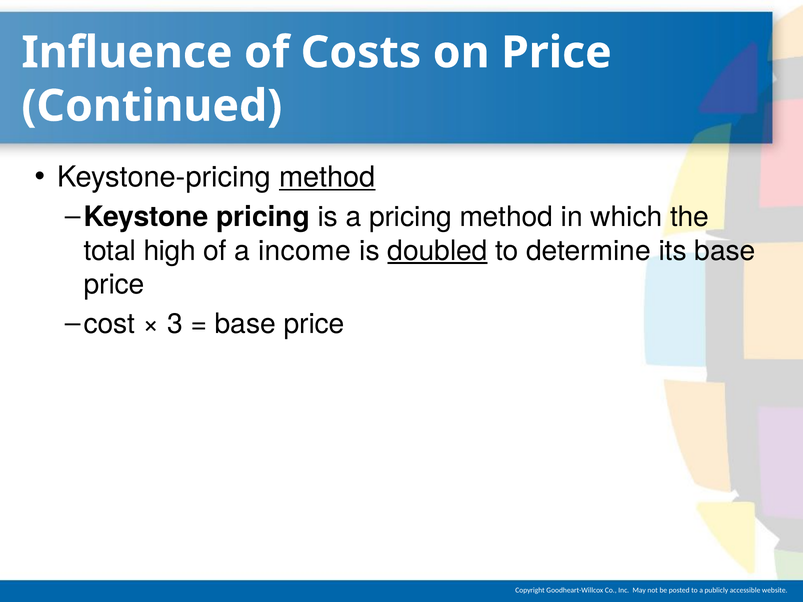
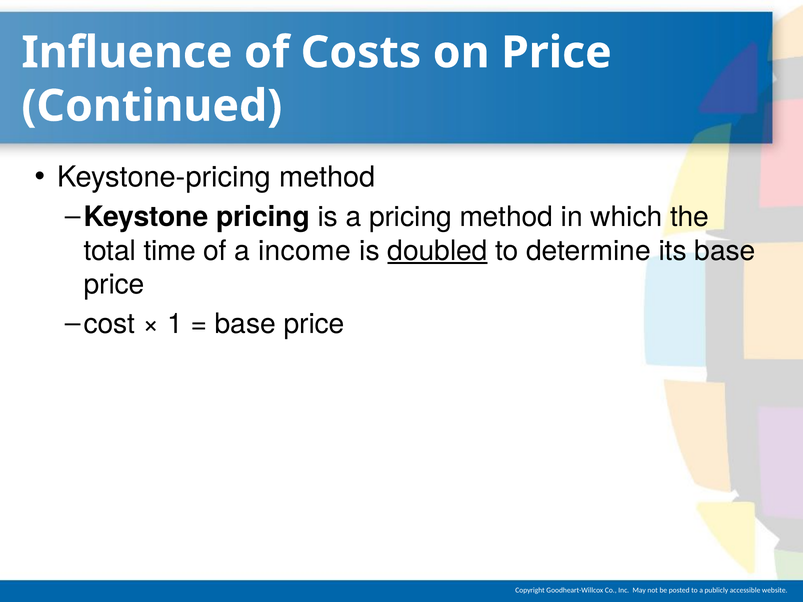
method at (327, 177) underline: present -> none
high: high -> time
3: 3 -> 1
